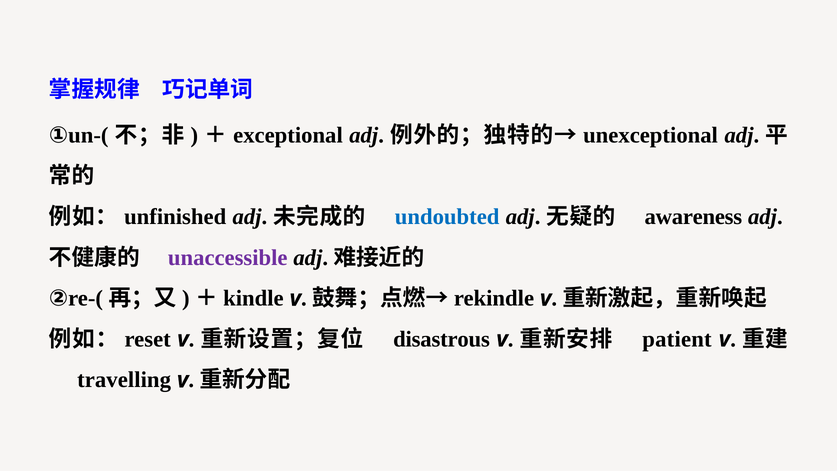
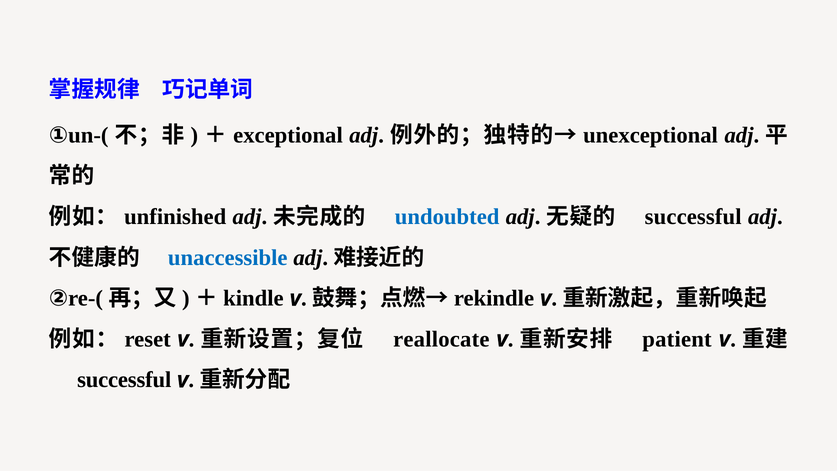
awareness at (693, 217): awareness -> successful
unaccessible colour: purple -> blue
disastrous: disastrous -> reallocate
travelling at (124, 380): travelling -> successful
